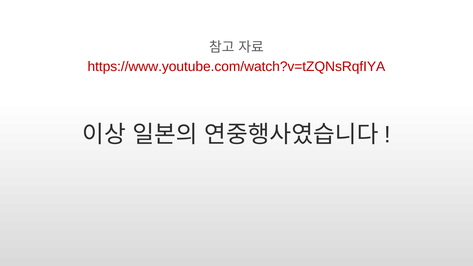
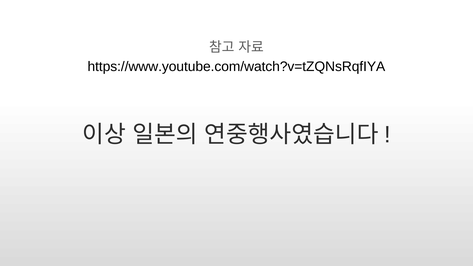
https://www.youtube.com/watch?v=tZQNsRqfIYA colour: red -> black
